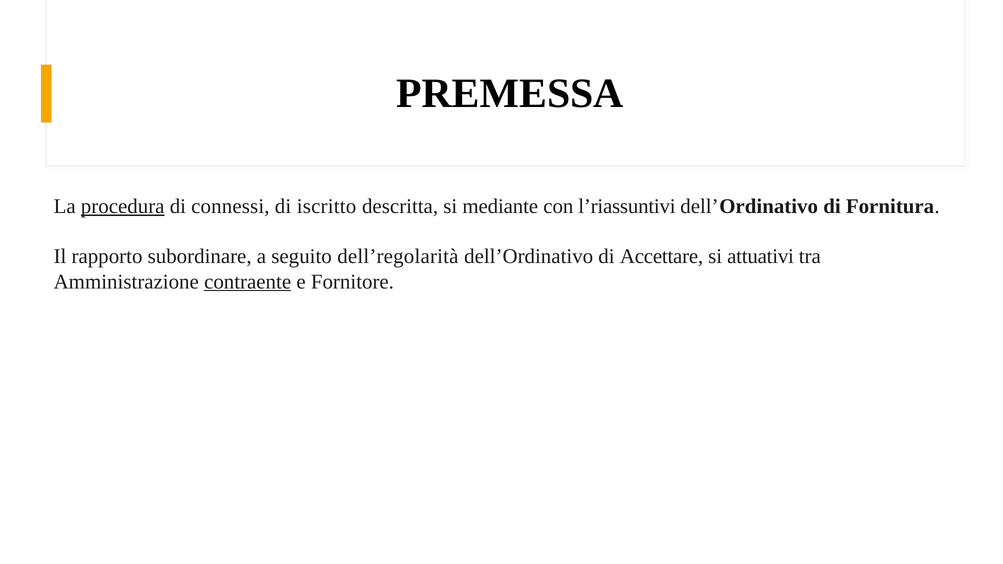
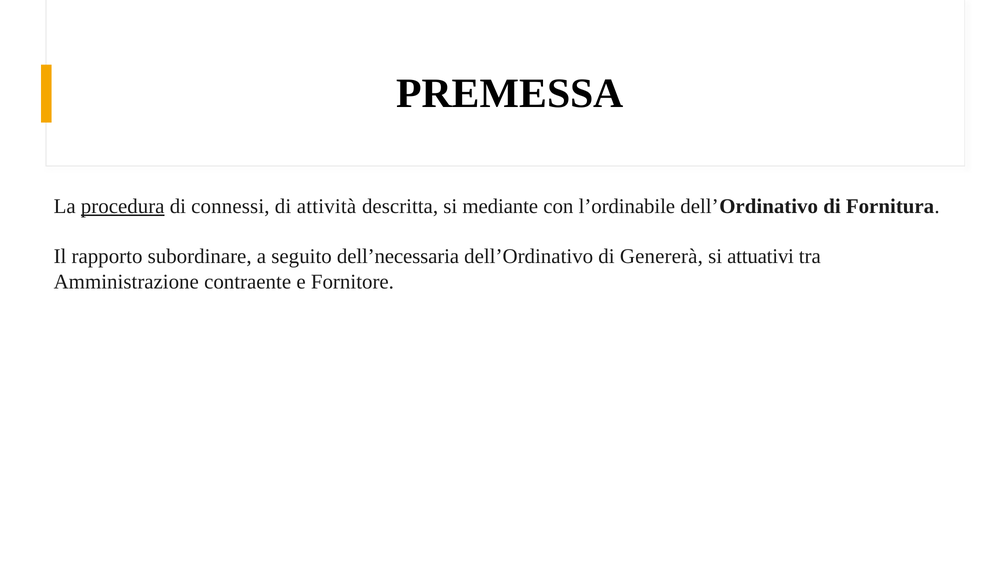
iscritto: iscritto -> attività
l’riassuntivi: l’riassuntivi -> l’ordinabile
dell’regolarità: dell’regolarità -> dell’necessaria
Accettare: Accettare -> Genererà
contraente underline: present -> none
